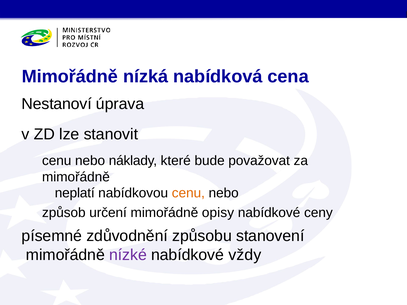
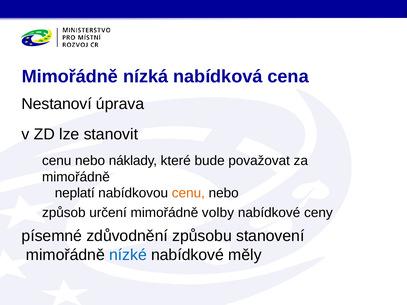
opisy: opisy -> volby
nízké colour: purple -> blue
vždy: vždy -> měly
